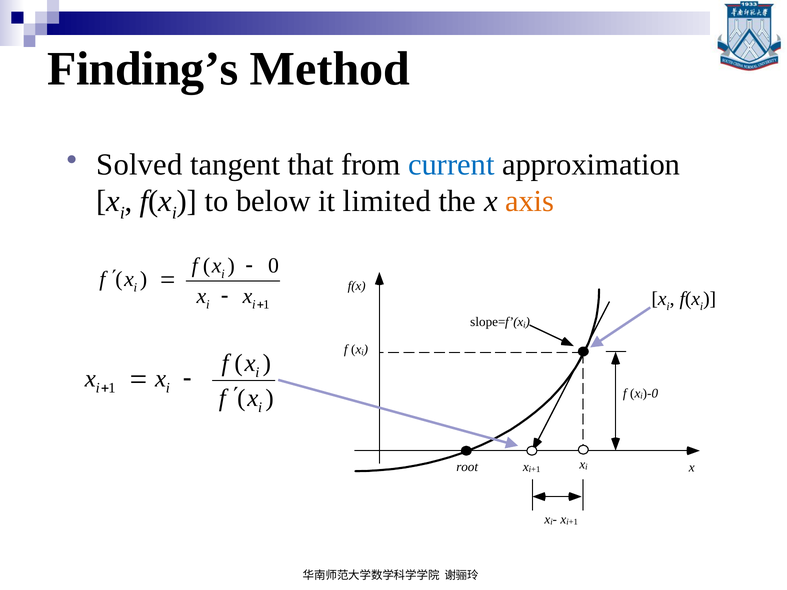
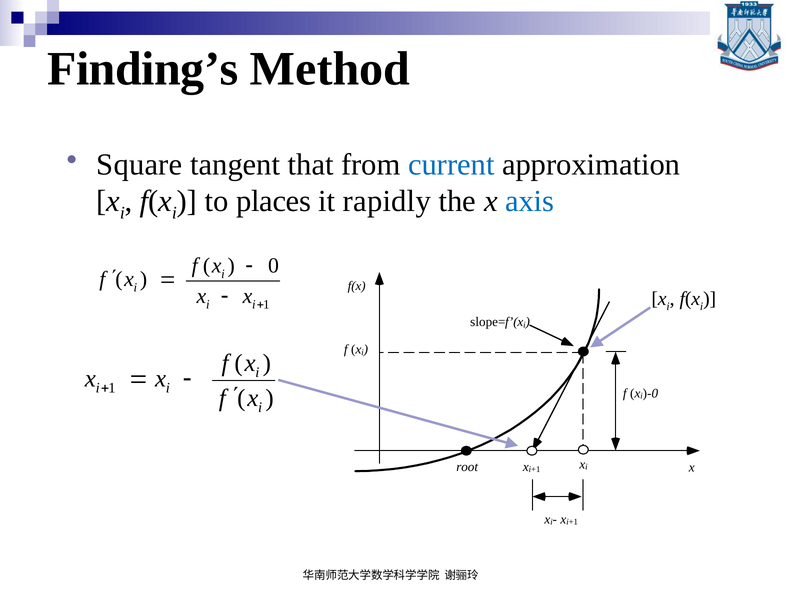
Solved: Solved -> Square
below: below -> places
limited: limited -> rapidly
axis colour: orange -> blue
